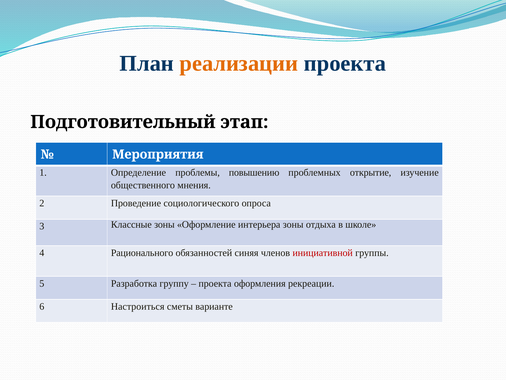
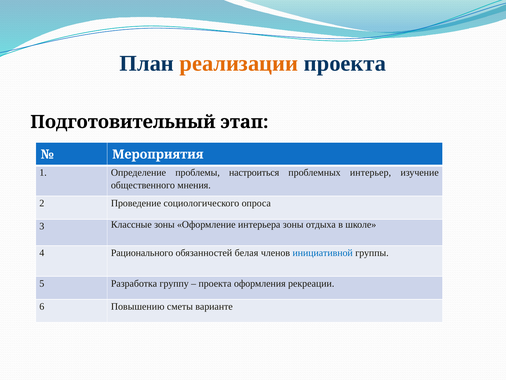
повышению: повышению -> настроиться
открытие: открытие -> интерьер
синяя: синяя -> белая
инициативной colour: red -> blue
Настроиться: Настроиться -> Повышению
